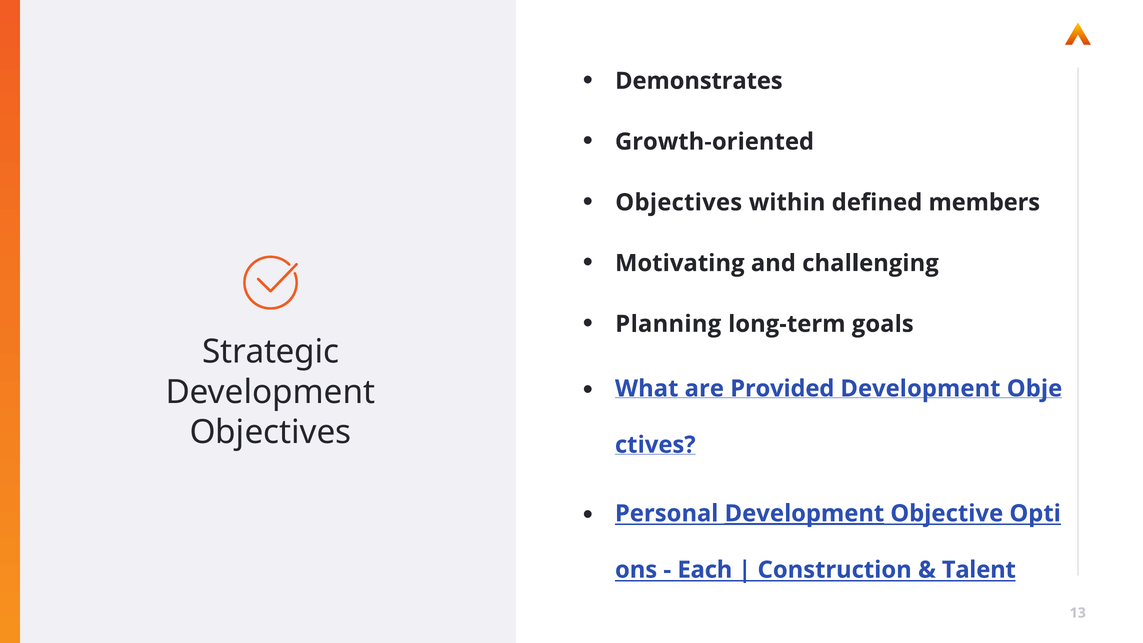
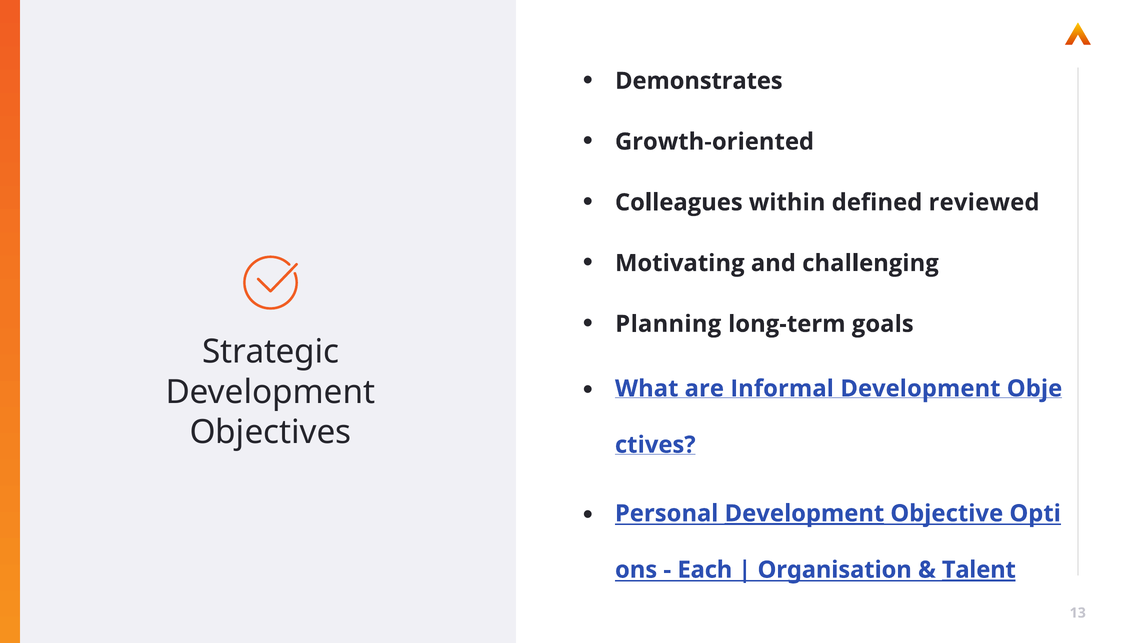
Objectives at (679, 202): Objectives -> Colleagues
members: members -> reviewed
Provided: Provided -> Informal
Construction: Construction -> Organisation
Talent underline: none -> present
